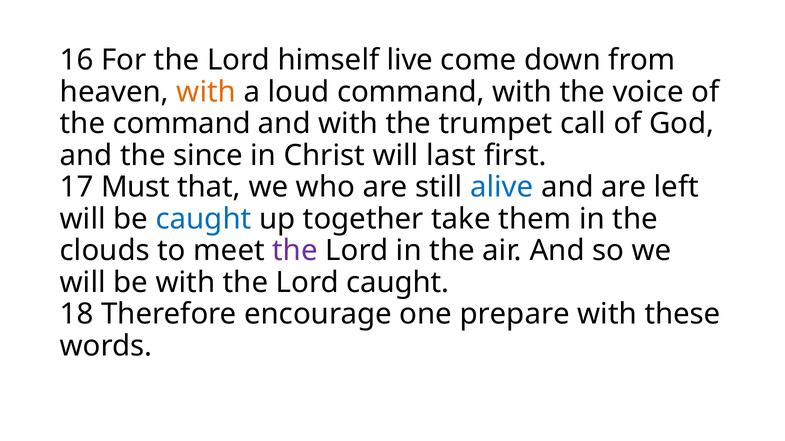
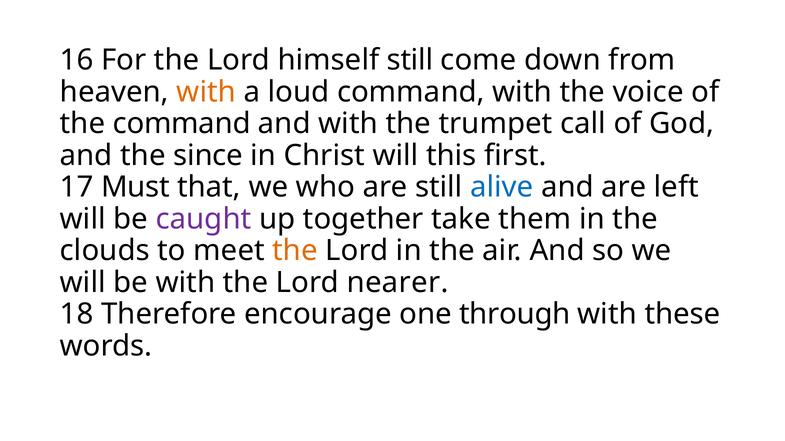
himself live: live -> still
last: last -> this
caught at (204, 219) colour: blue -> purple
the at (295, 251) colour: purple -> orange
Lord caught: caught -> nearer
prepare: prepare -> through
